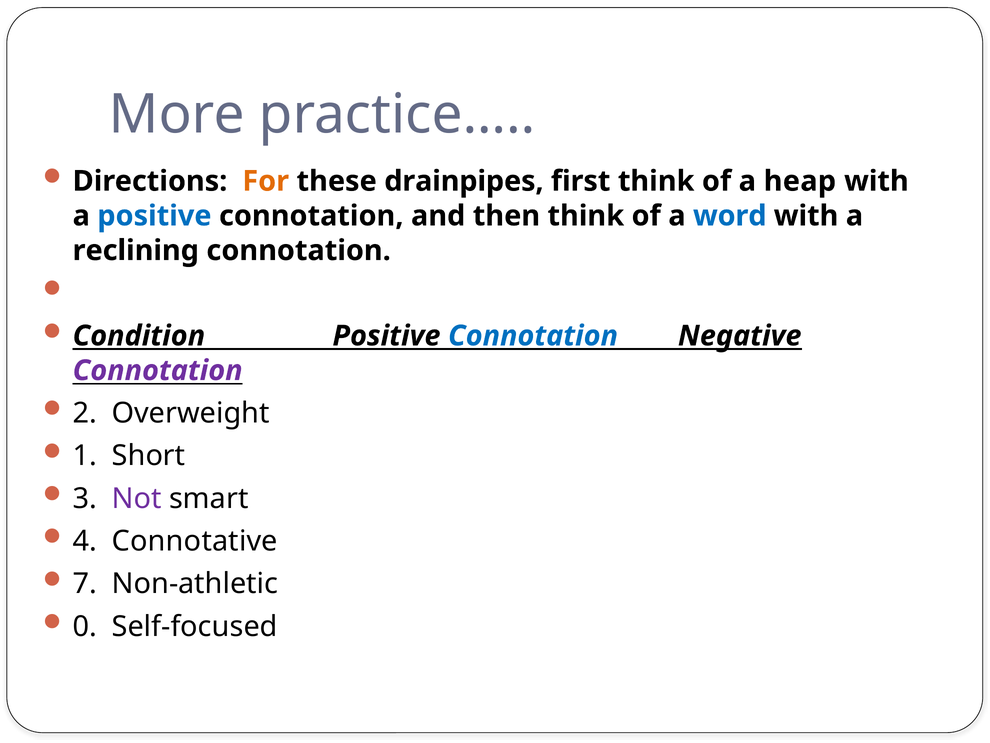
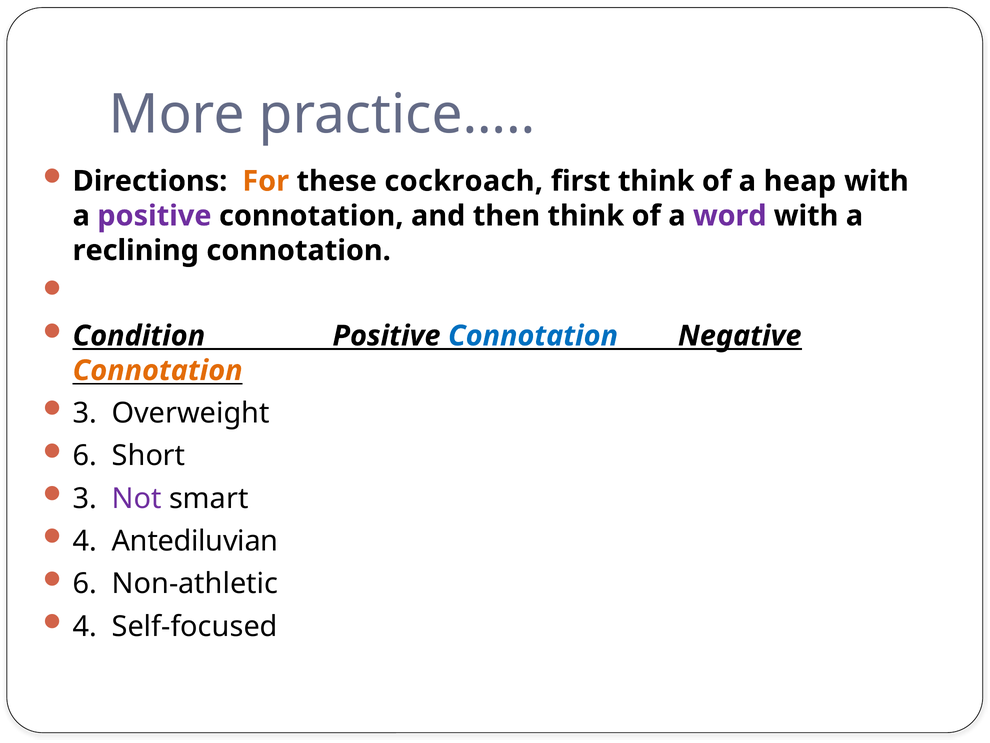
drainpipes: drainpipes -> cockroach
positive at (154, 216) colour: blue -> purple
word colour: blue -> purple
Connotation at (158, 370) colour: purple -> orange
2 at (85, 413): 2 -> 3
1 at (85, 456): 1 -> 6
Connotative: Connotative -> Antediluvian
7 at (85, 583): 7 -> 6
0 at (85, 626): 0 -> 4
